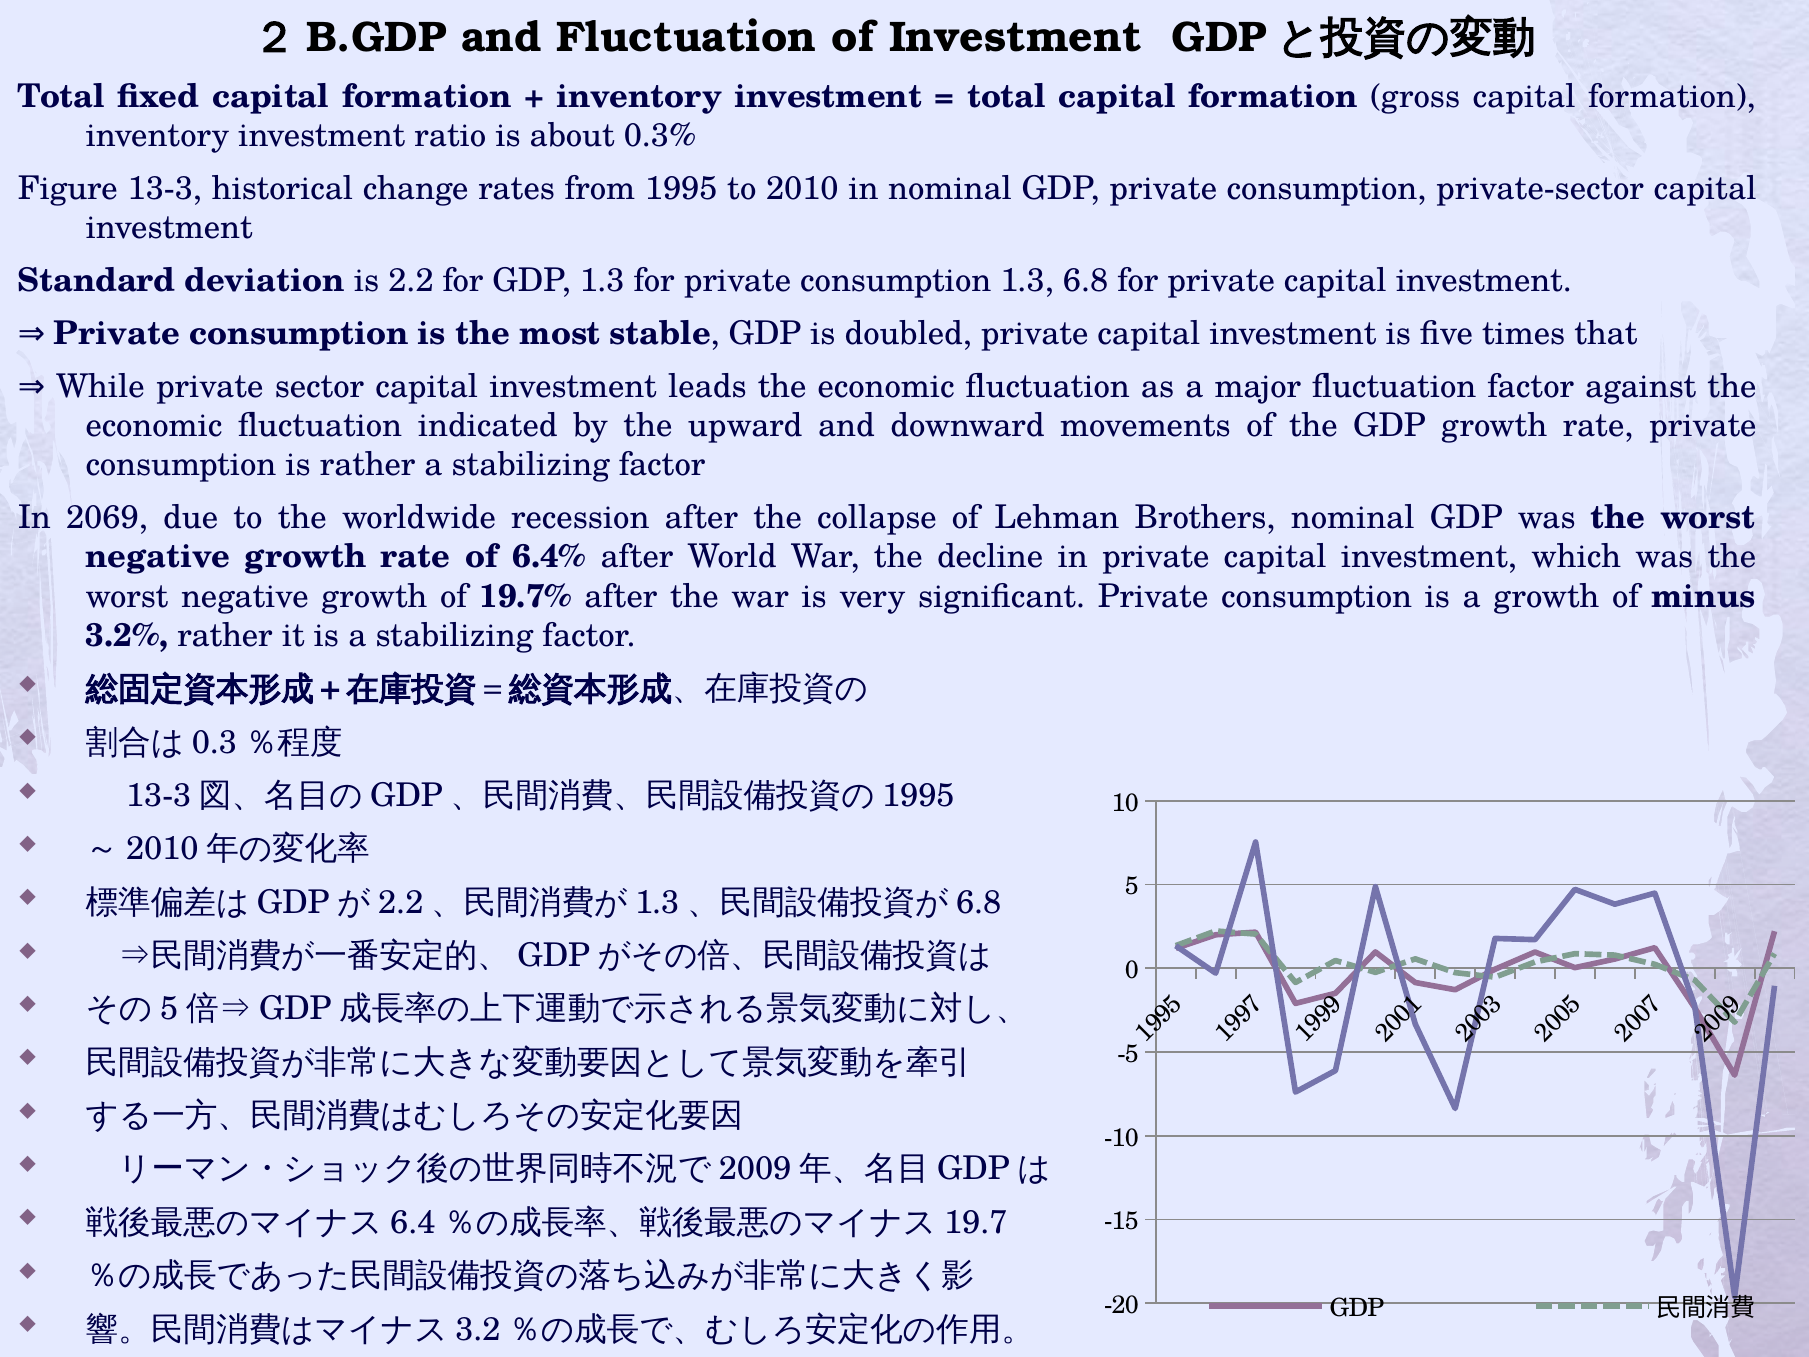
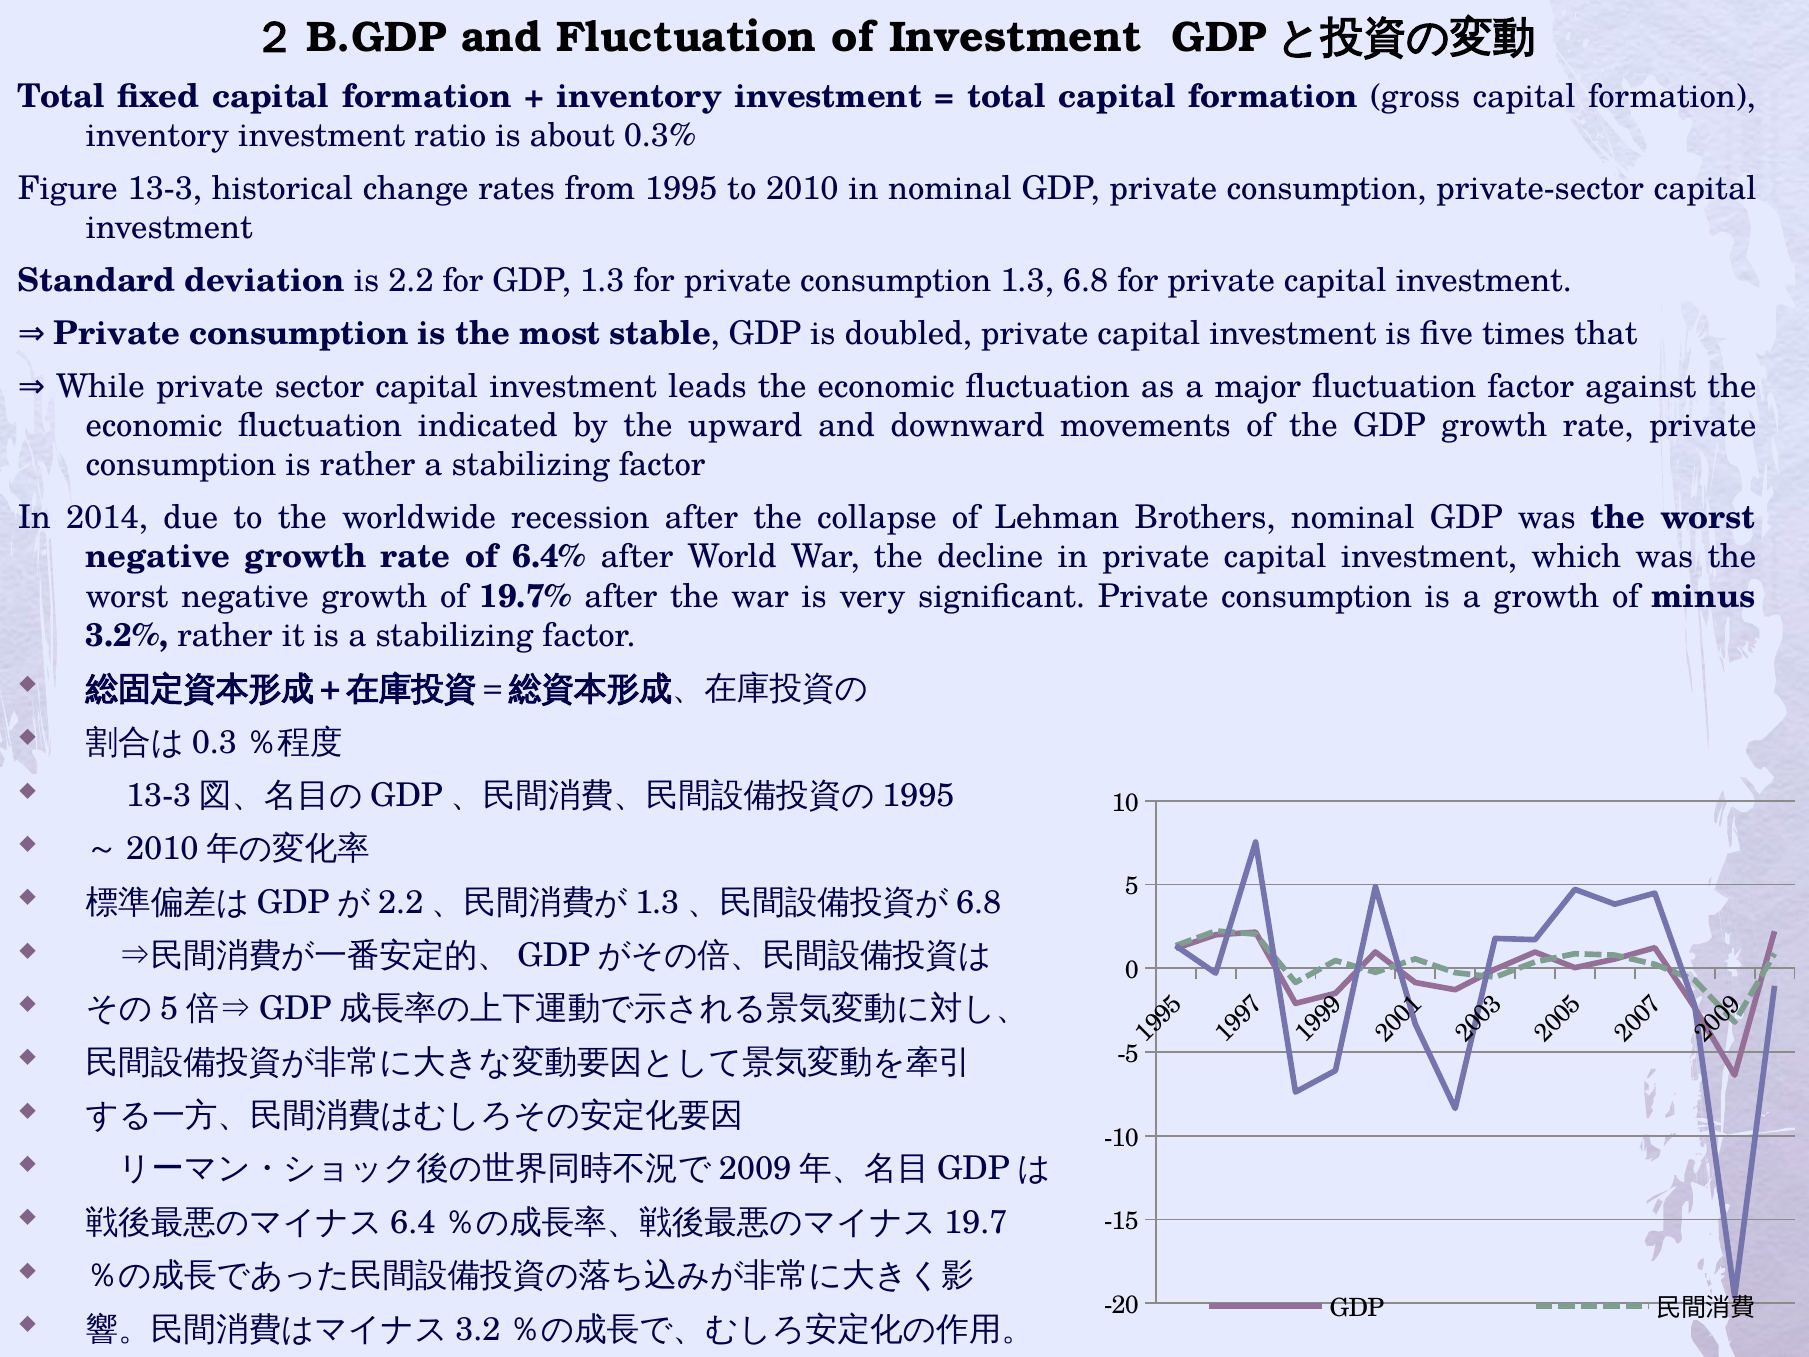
2069: 2069 -> 2014
